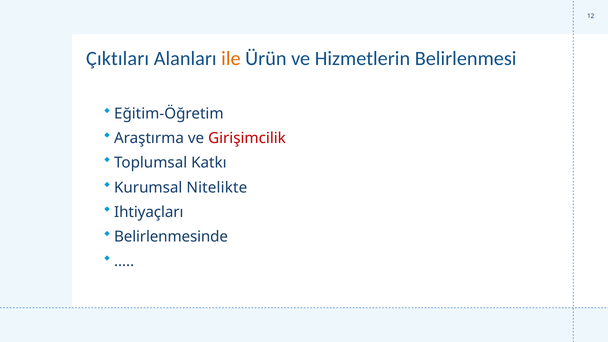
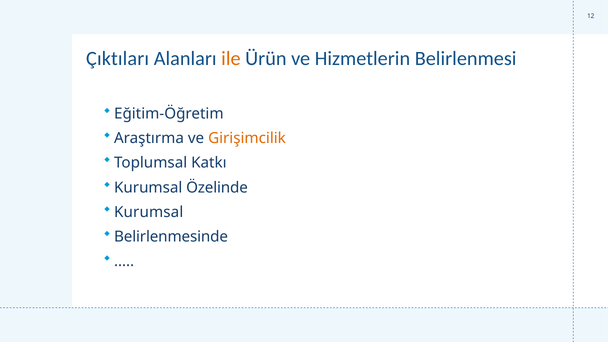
Girişimcilik colour: red -> orange
Nitelikte: Nitelikte -> Özelinde
Ihtiyaçları at (149, 212): Ihtiyaçları -> Kurumsal
